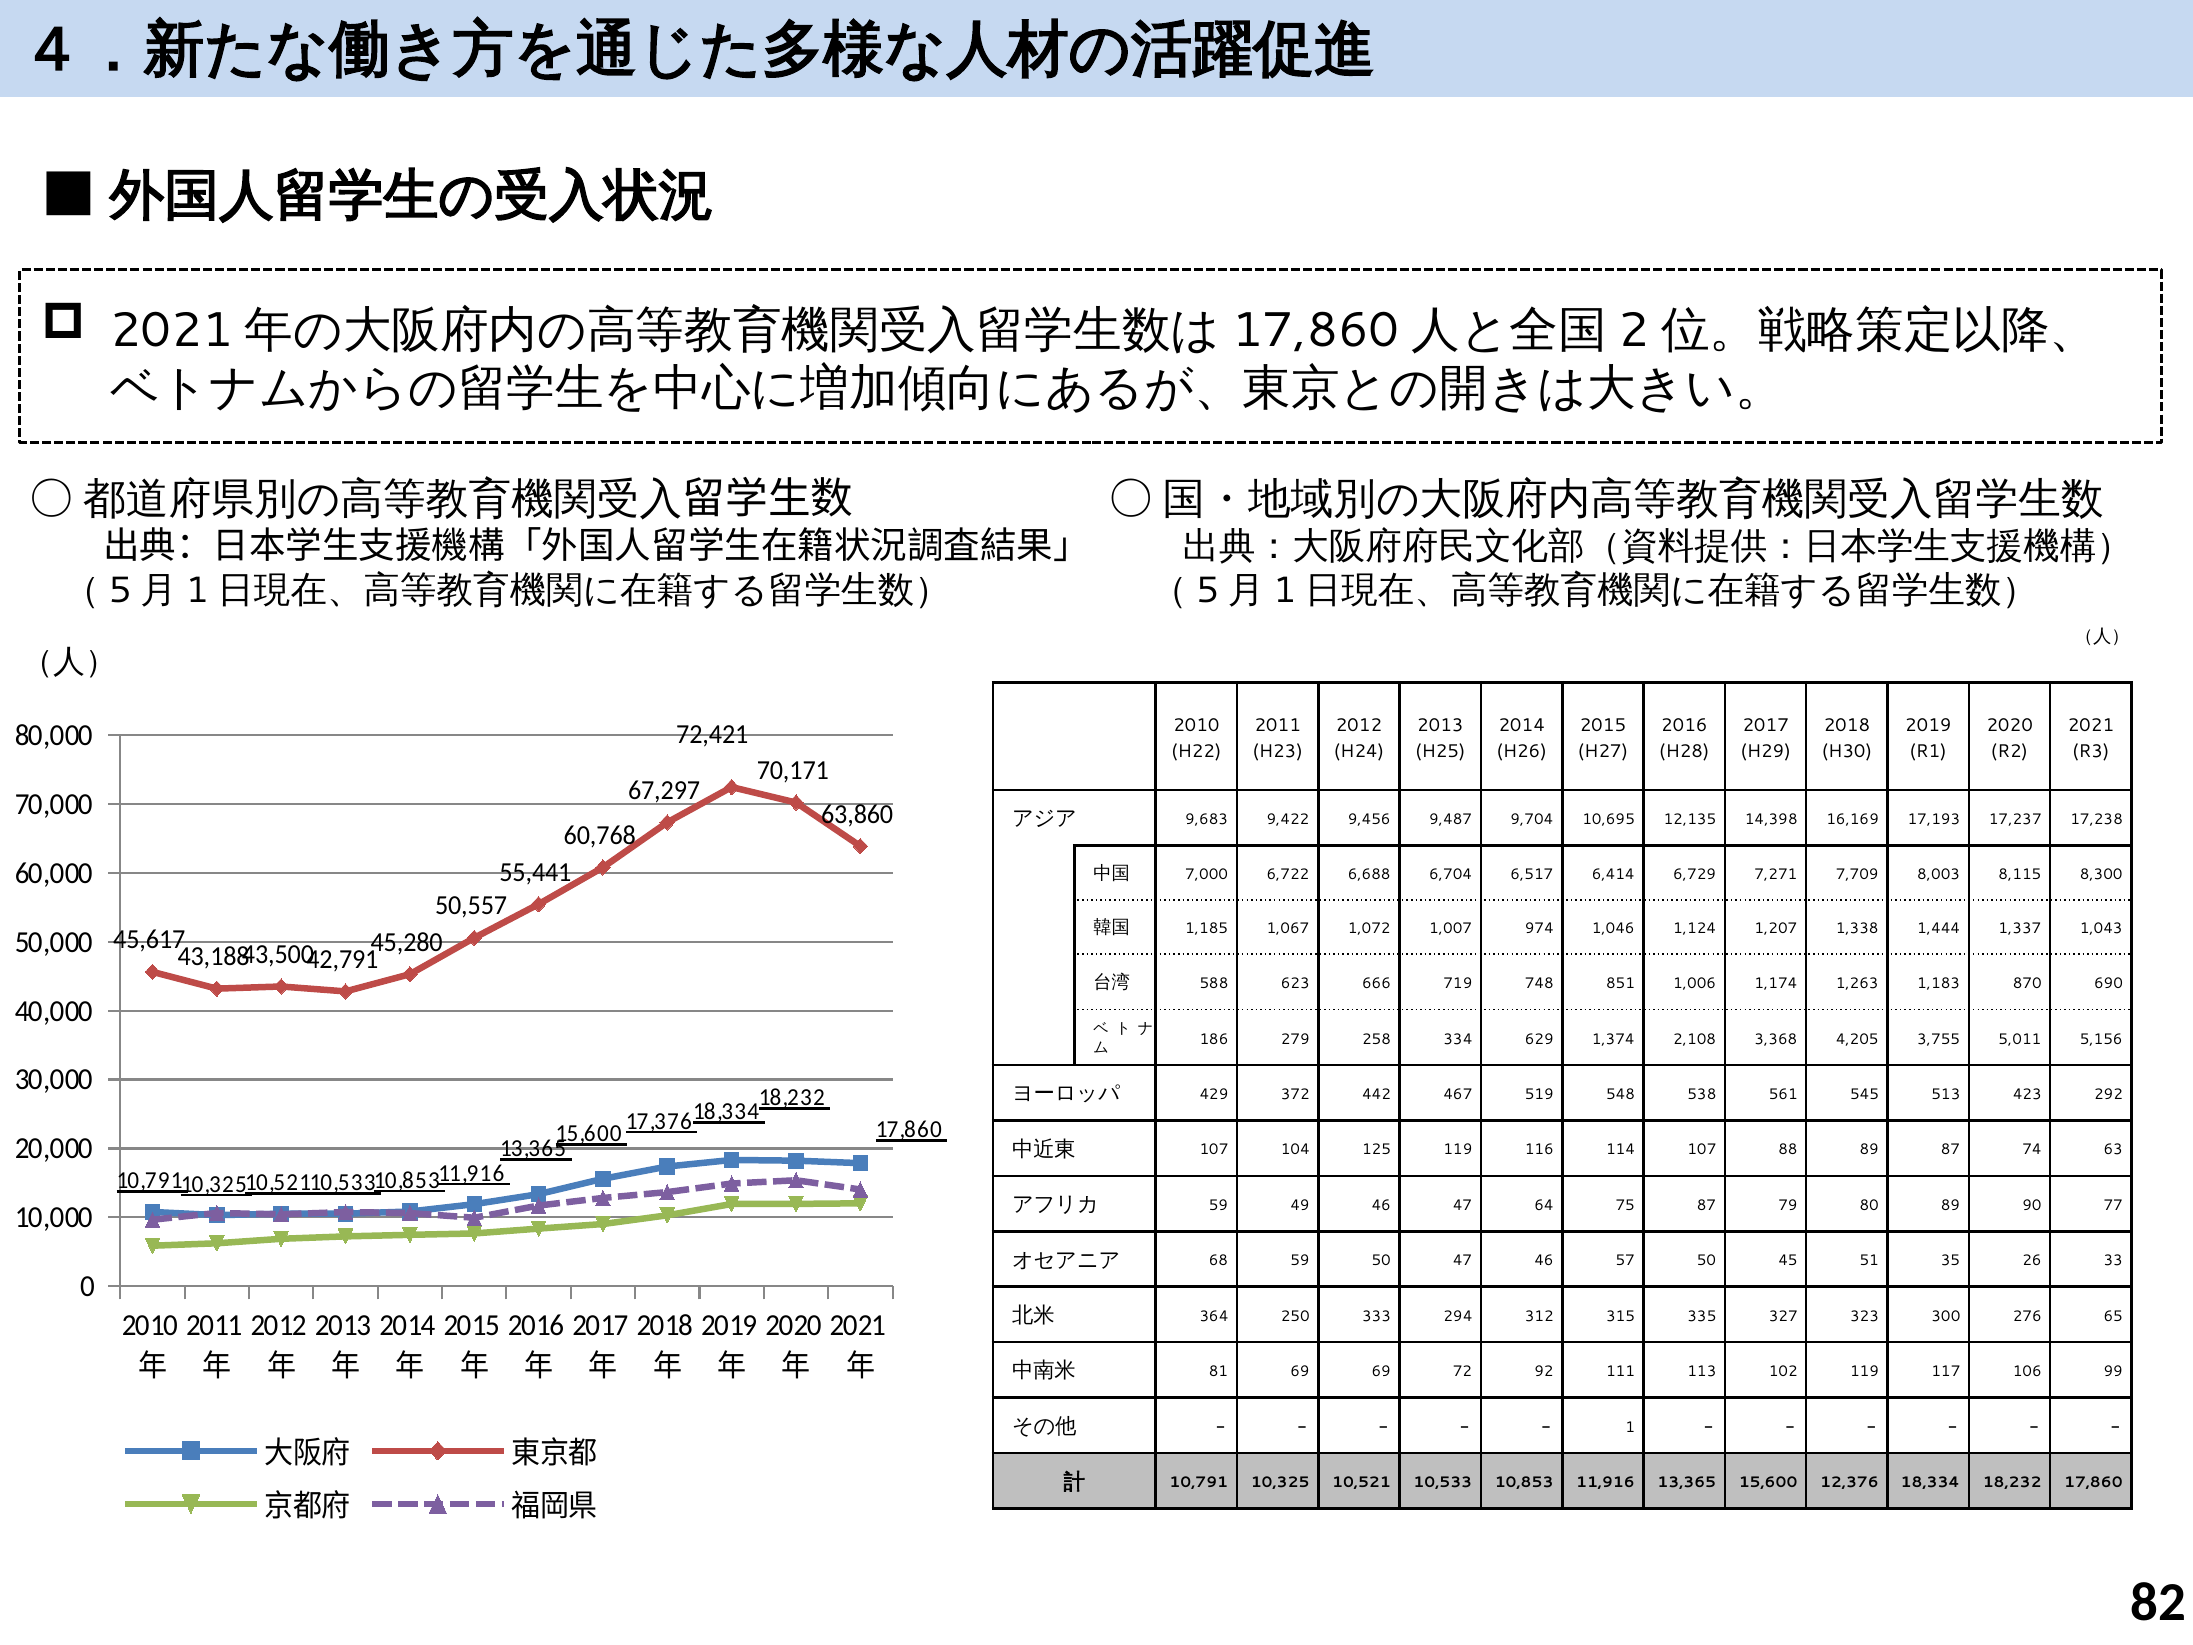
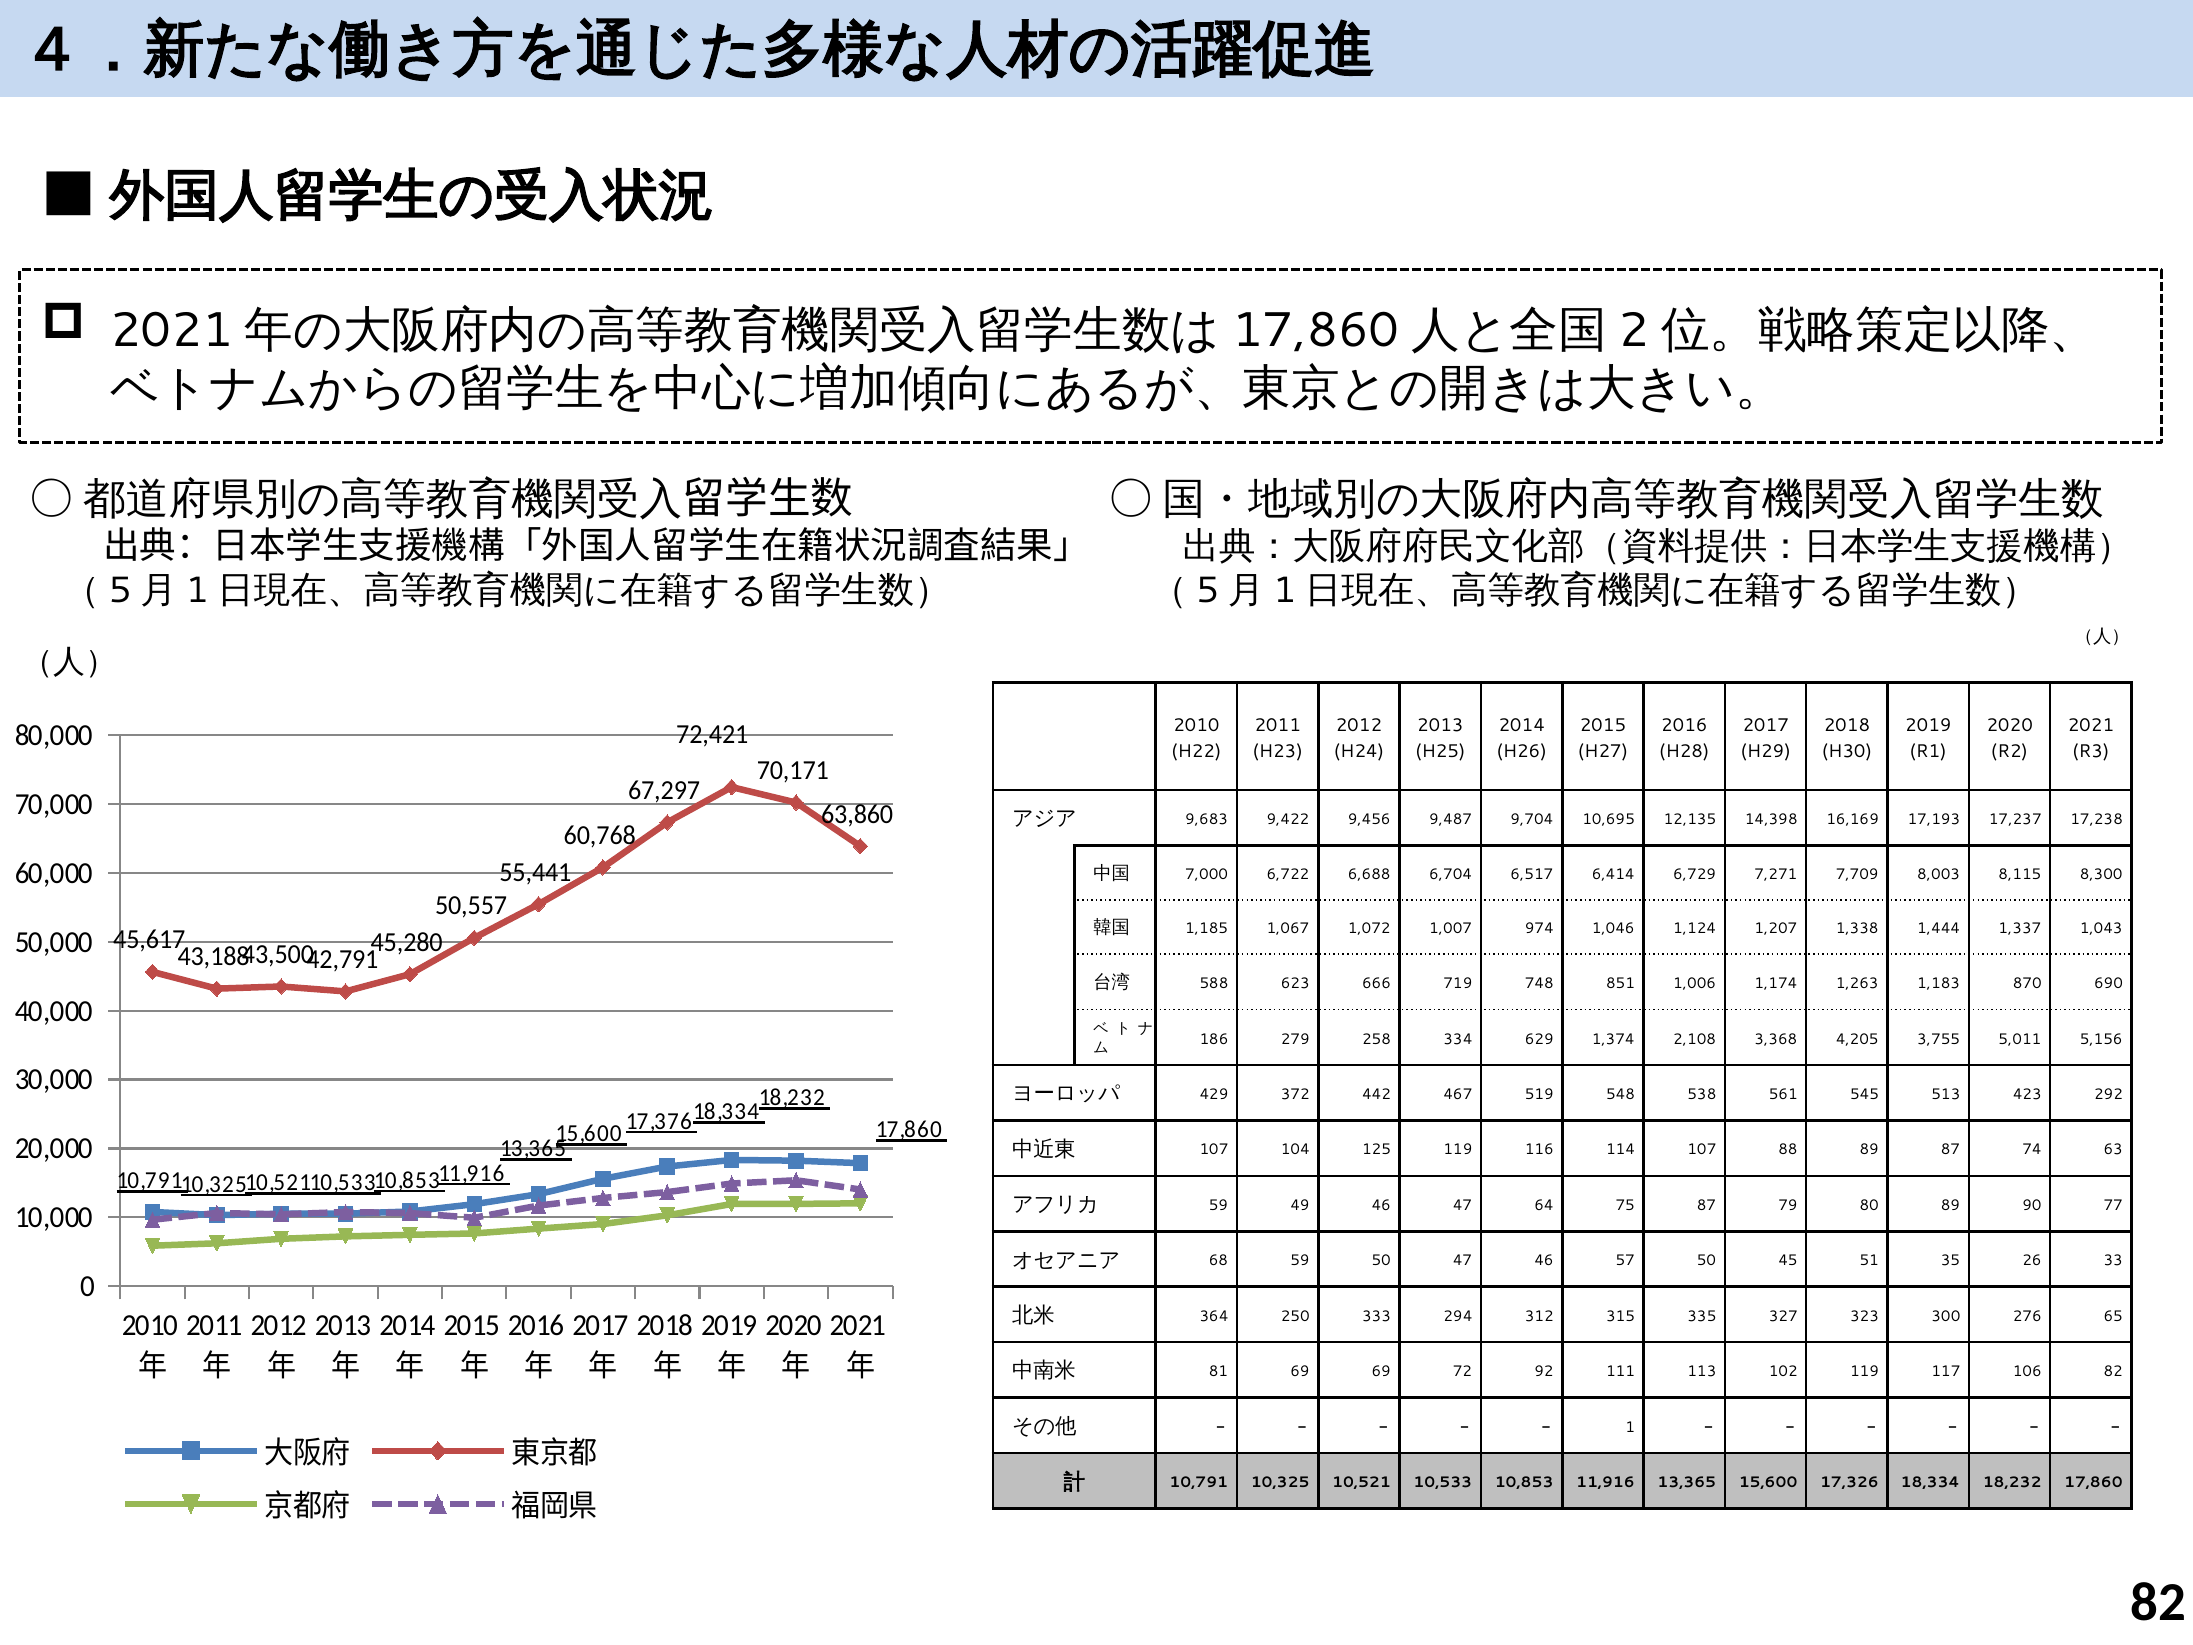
106 99: 99 -> 82
12,376: 12,376 -> 17,326
